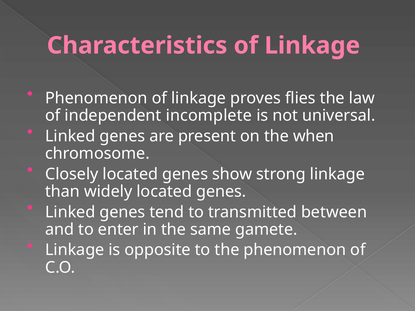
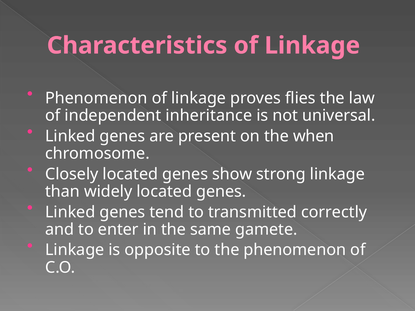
incomplete: incomplete -> inheritance
between: between -> correctly
